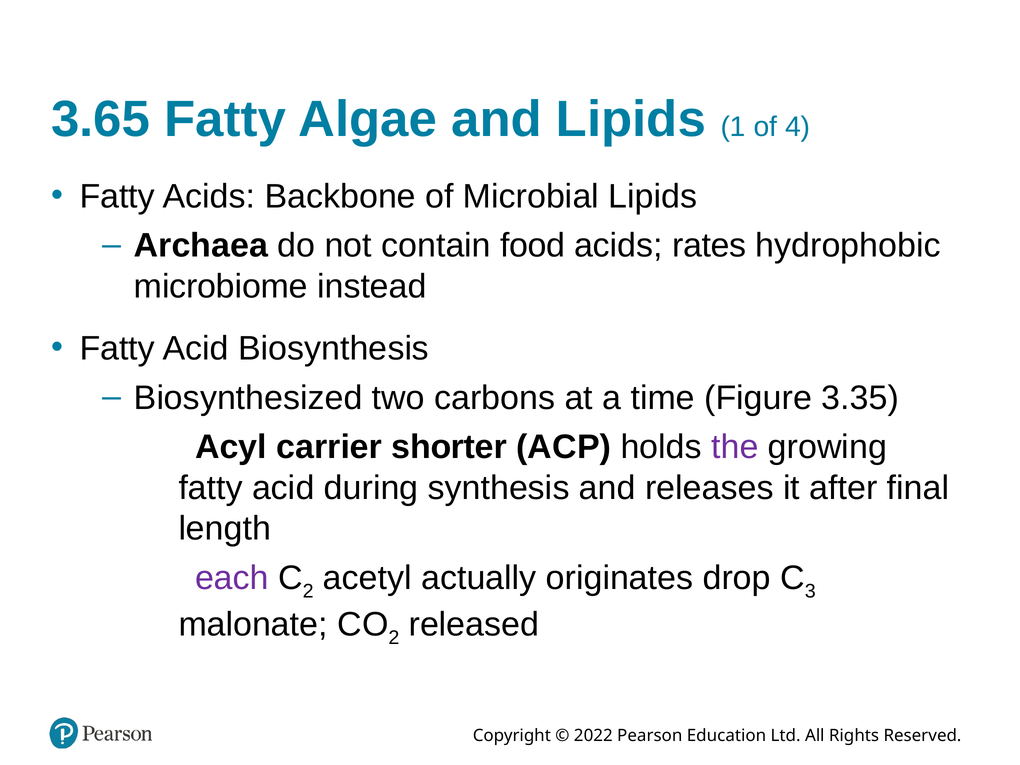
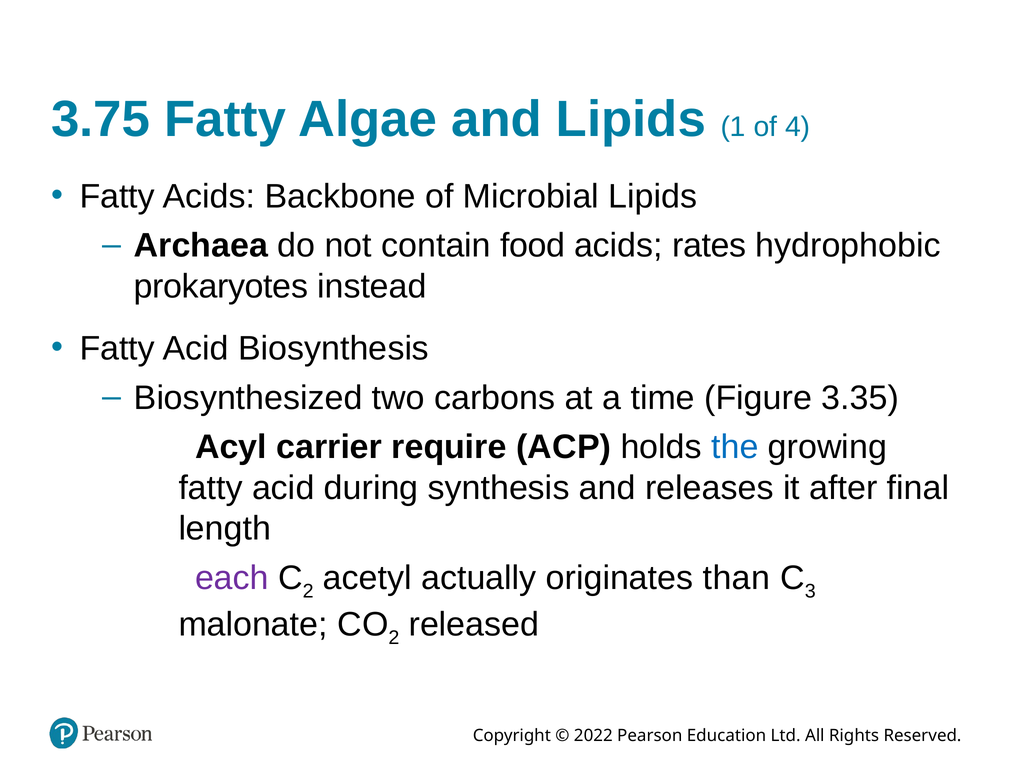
3.65: 3.65 -> 3.75
microbiome: microbiome -> prokaryotes
shorter: shorter -> require
the colour: purple -> blue
drop: drop -> than
